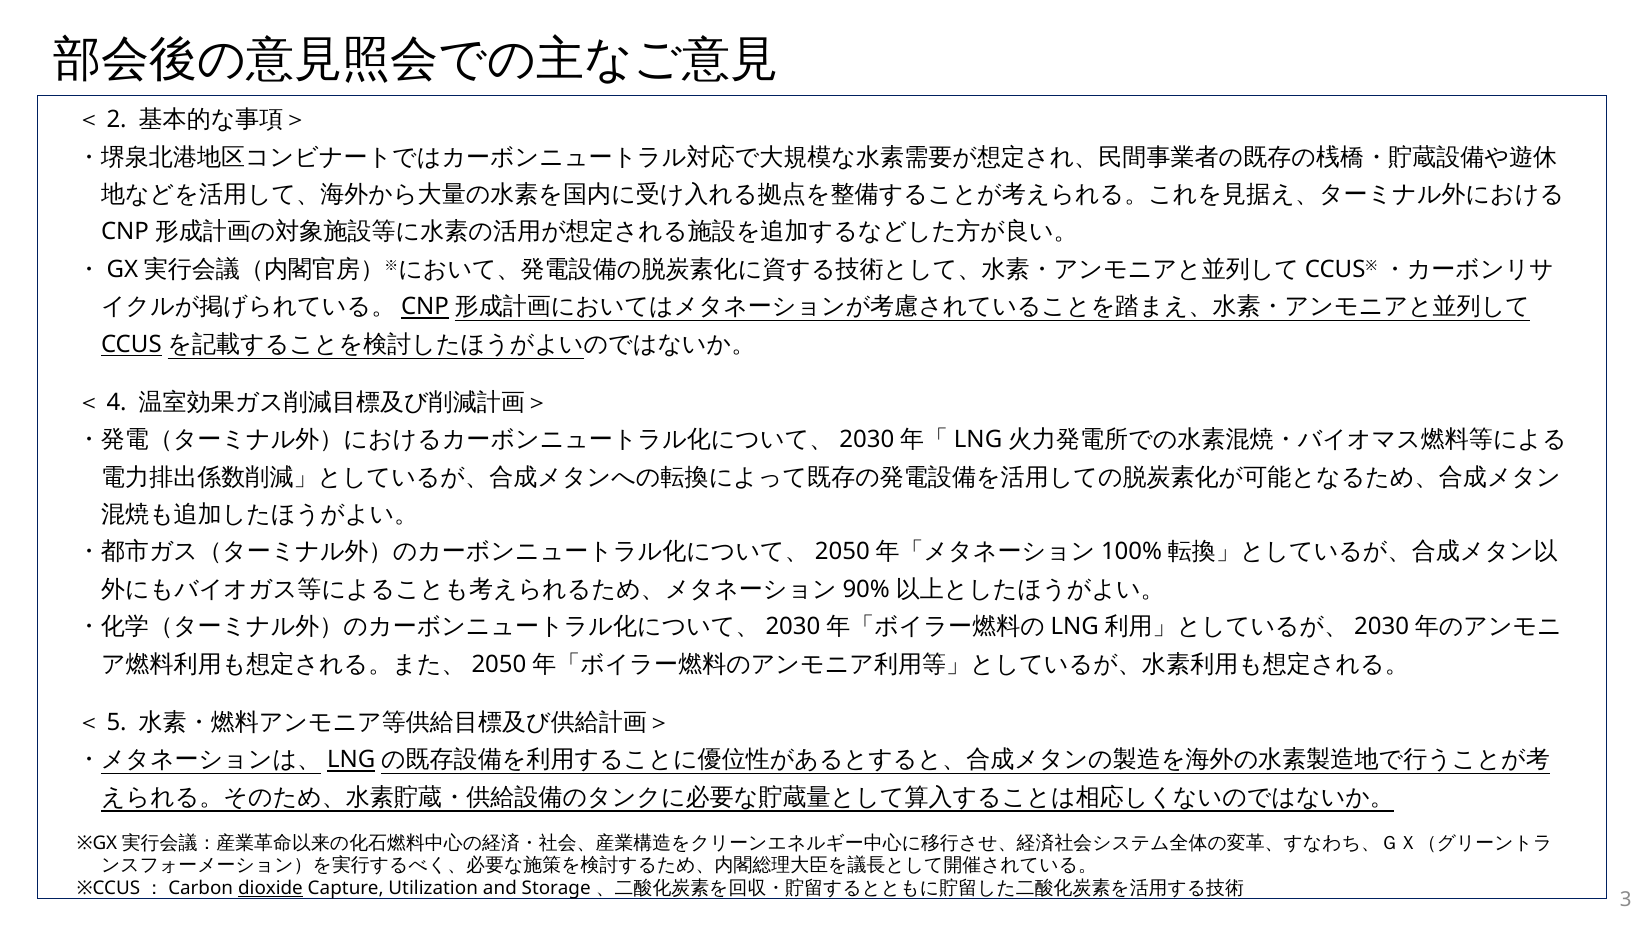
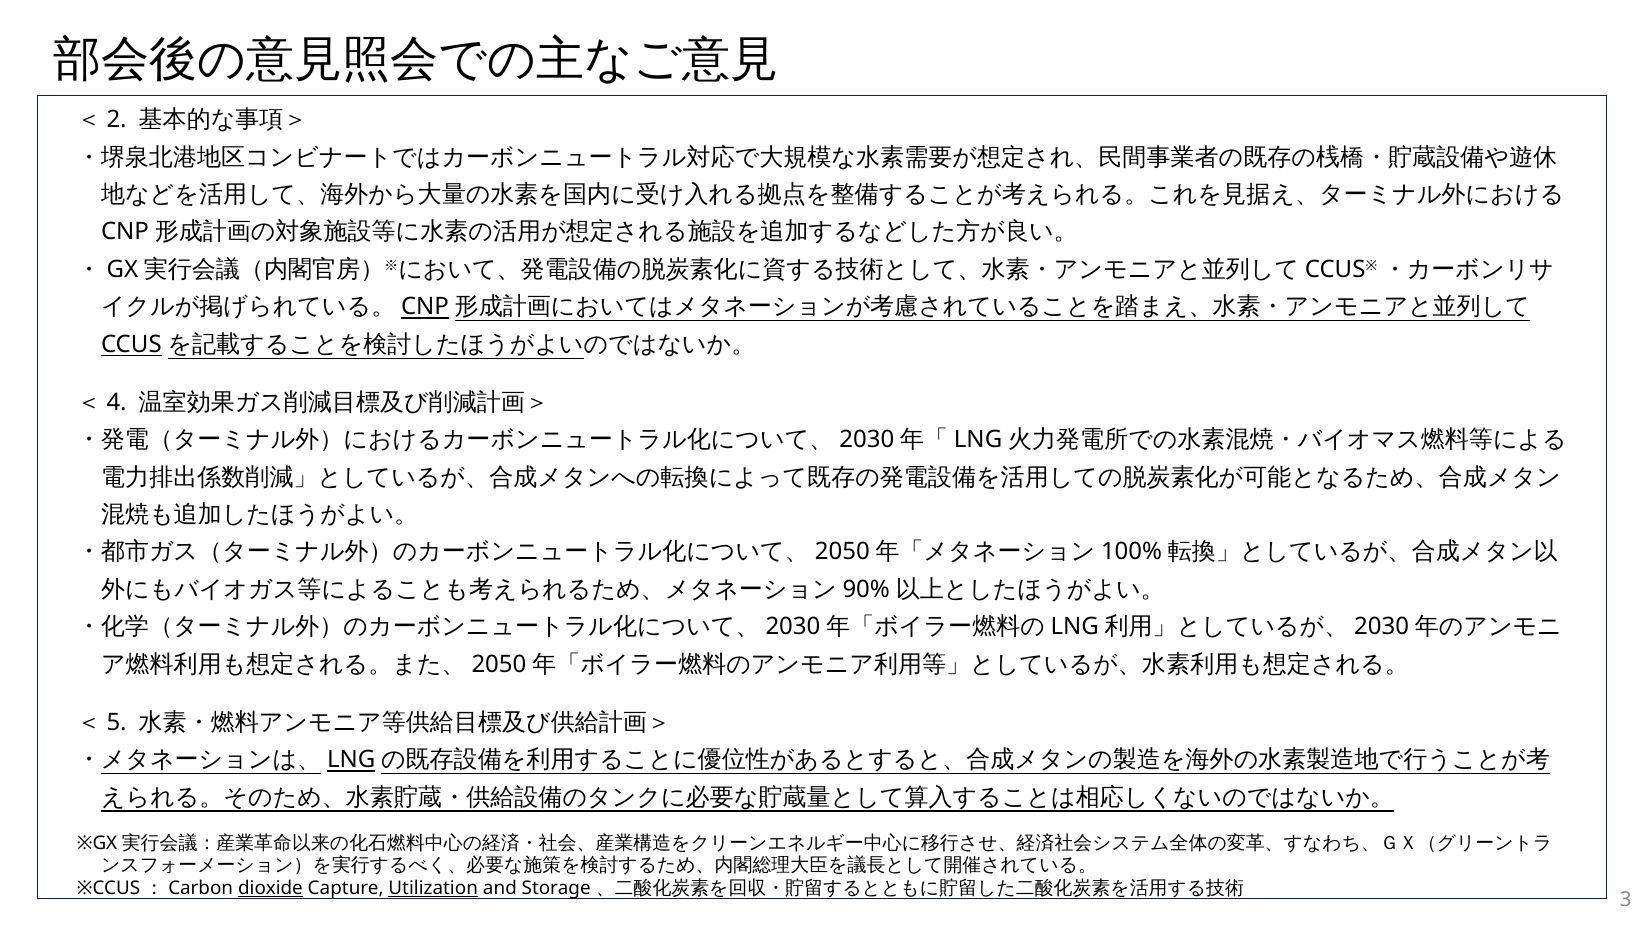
Utilization underline: none -> present
